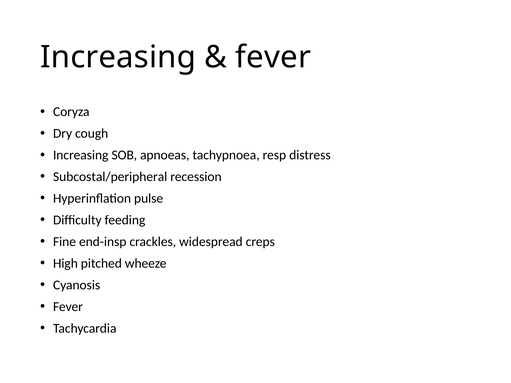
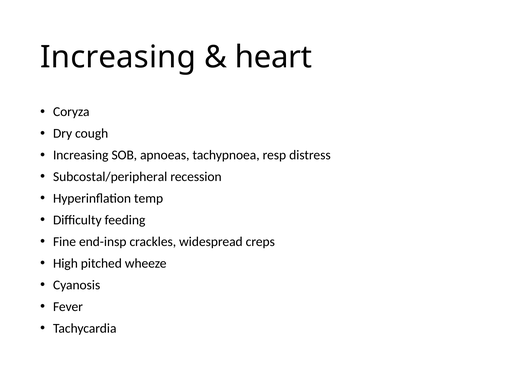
fever at (273, 57): fever -> heart
pulse: pulse -> temp
